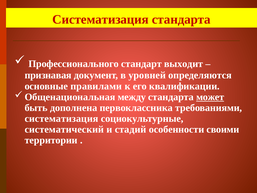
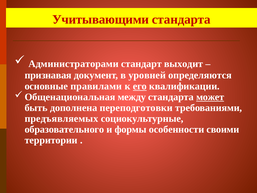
Систематизация at (101, 19): Систематизация -> Учитывающими
Профессионального: Профессионального -> Администраторами
его underline: none -> present
первоклассника: первоклассника -> переподготовки
систематизация at (61, 118): систематизация -> предъявляемых
систематический: систематический -> образовательного
стадий: стадий -> формы
